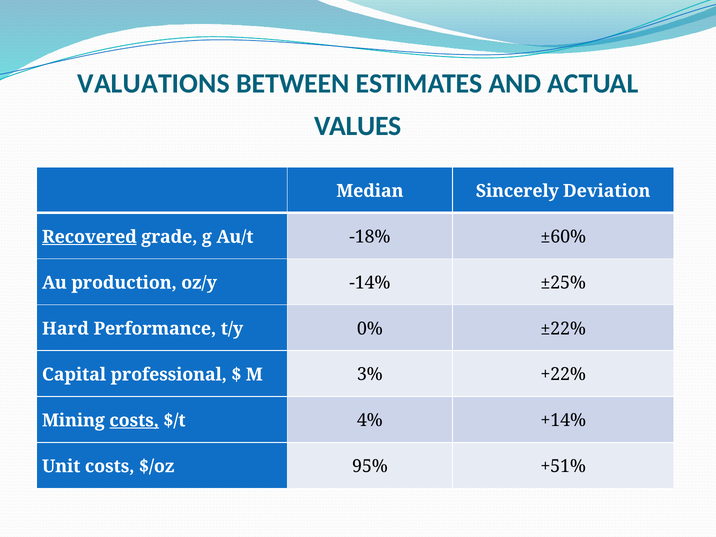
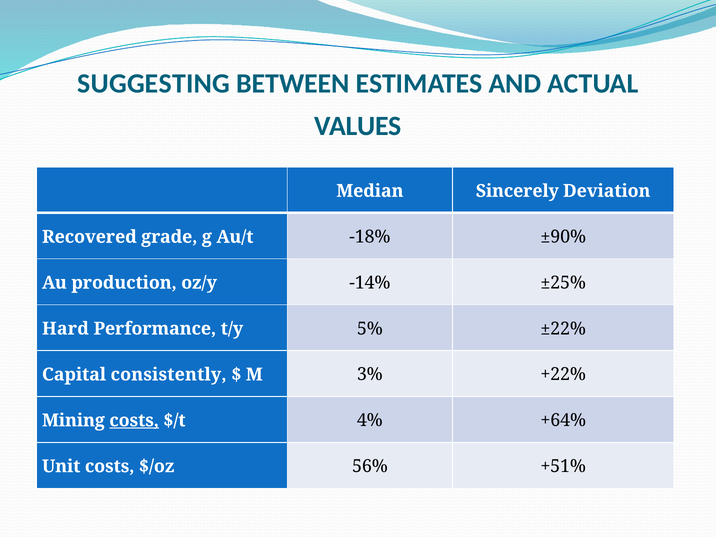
VALUATIONS: VALUATIONS -> SUGGESTING
Recovered underline: present -> none
±60%: ±60% -> ±90%
0%: 0% -> 5%
professional: professional -> consistently
+14%: +14% -> +64%
95%: 95% -> 56%
